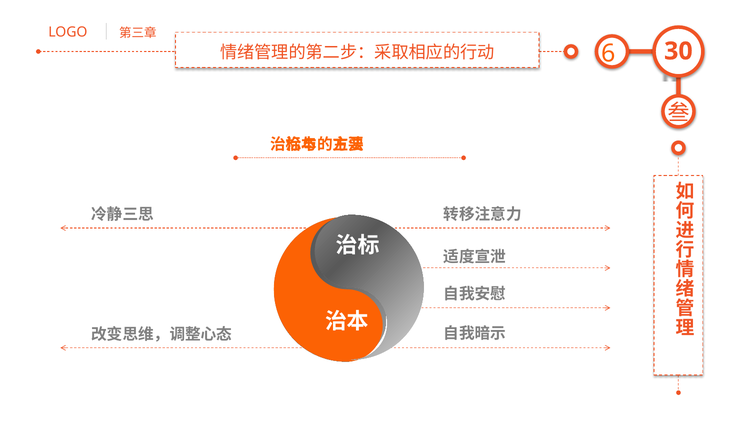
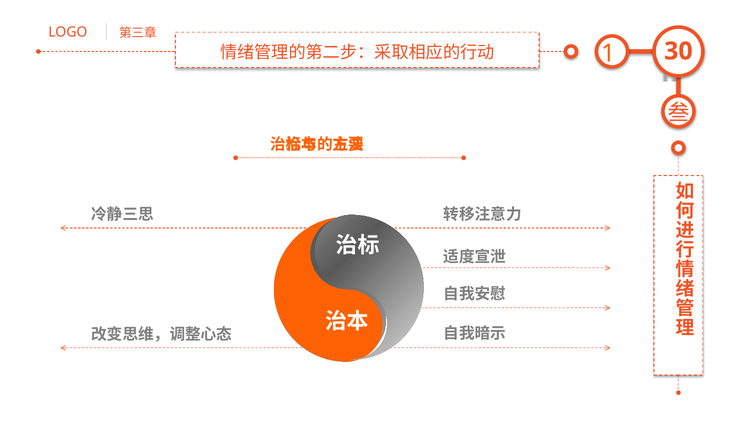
6: 6 -> 1
